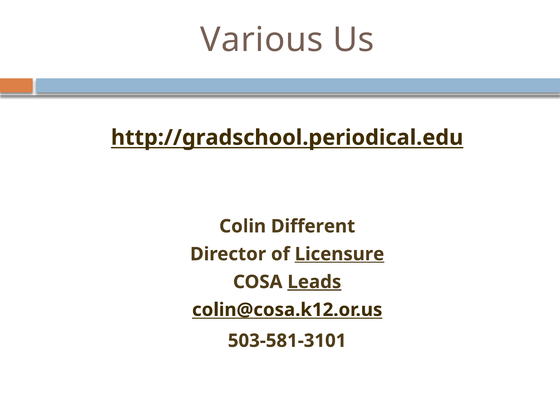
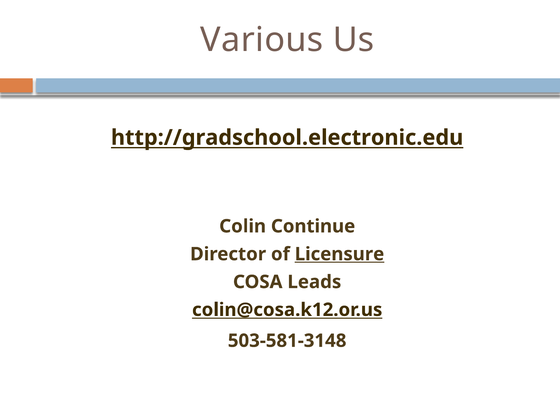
http://gradschool.periodical.edu: http://gradschool.periodical.edu -> http://gradschool.electronic.edu
Different: Different -> Continue
Leads underline: present -> none
503-581-3101: 503-581-3101 -> 503-581-3148
